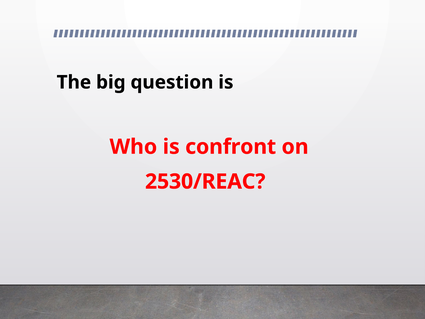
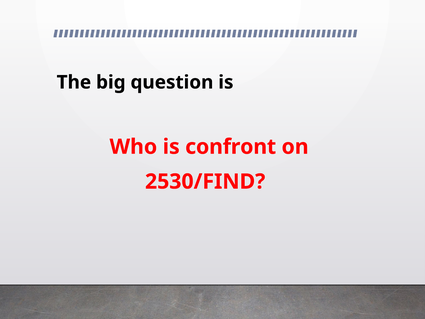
2530/REAC: 2530/REAC -> 2530/FIND
